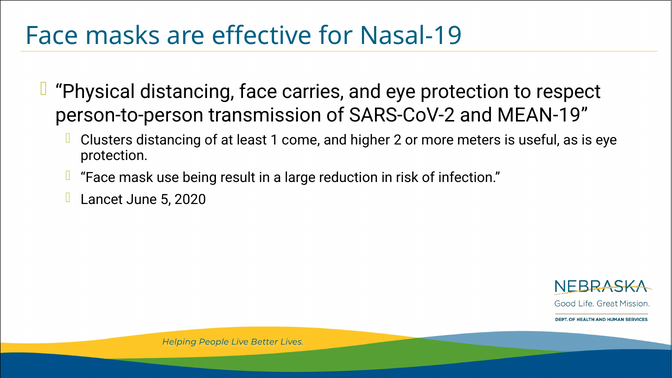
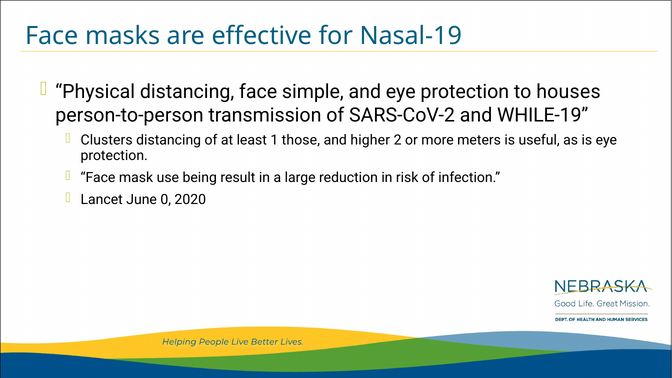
carries: carries -> simple
respect: respect -> houses
MEAN-19: MEAN-19 -> WHILE-19
come: come -> those
5: 5 -> 0
